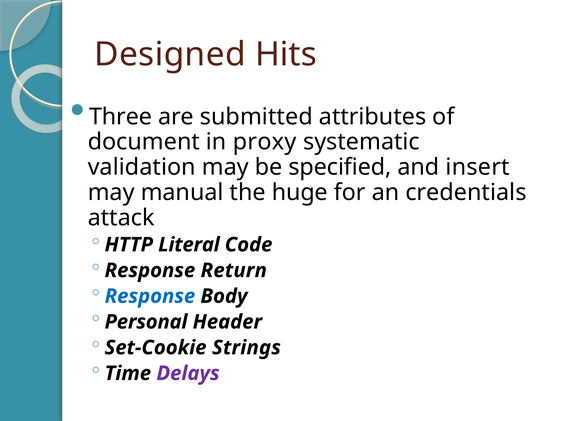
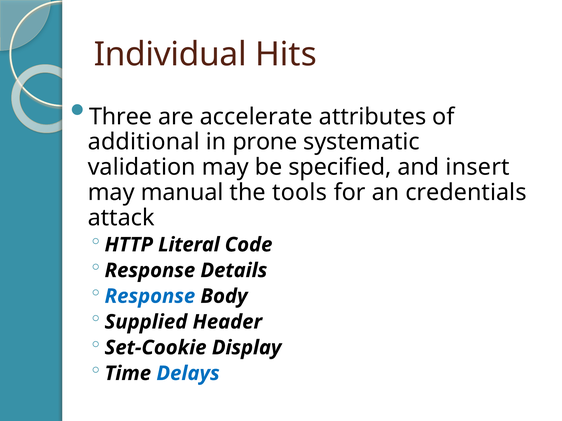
Designed: Designed -> Individual
submitted: submitted -> accelerate
document: document -> additional
proxy: proxy -> prone
huge: huge -> tools
Return: Return -> Details
Personal: Personal -> Supplied
Strings: Strings -> Display
Delays colour: purple -> blue
